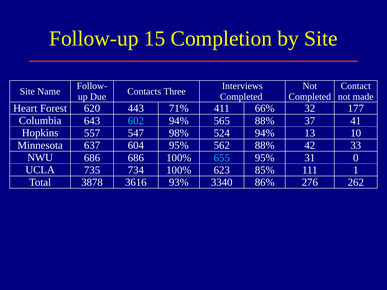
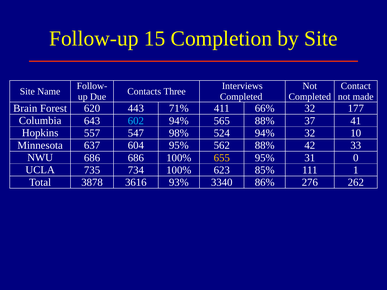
Heart: Heart -> Brain
94% 13: 13 -> 32
655 colour: light blue -> yellow
